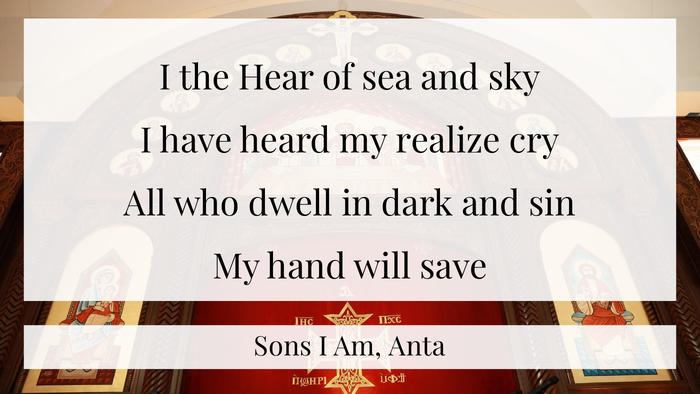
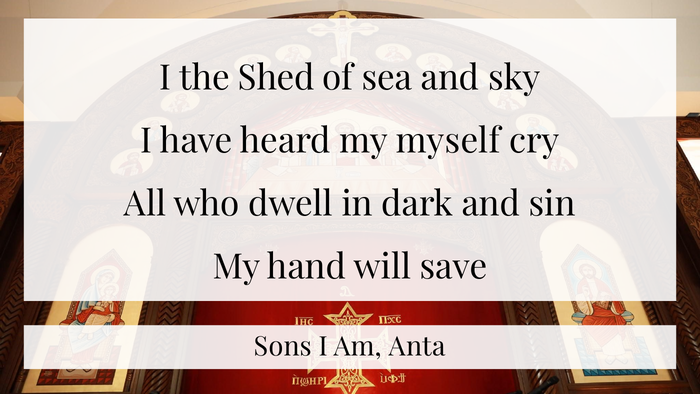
Hear: Hear -> Shed
realize: realize -> myself
